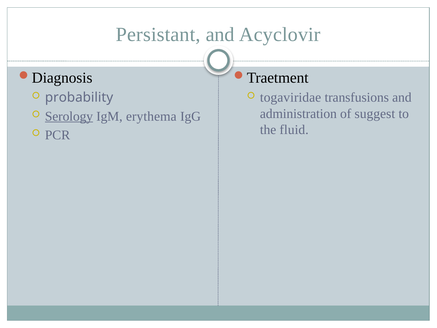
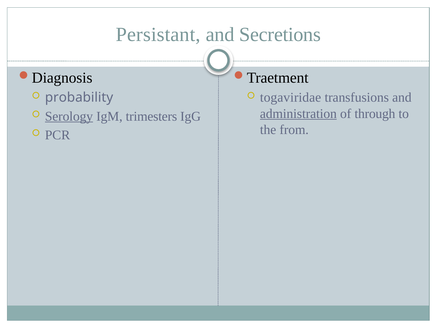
Acyclovir: Acyclovir -> Secretions
administration underline: none -> present
suggest: suggest -> through
erythema: erythema -> trimesters
fluid: fluid -> from
